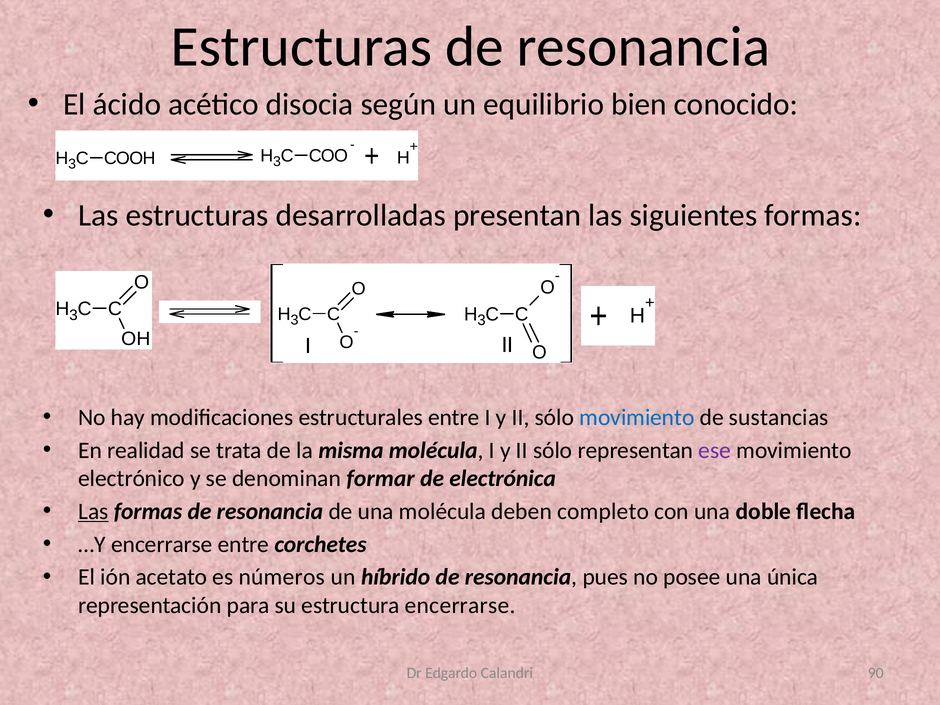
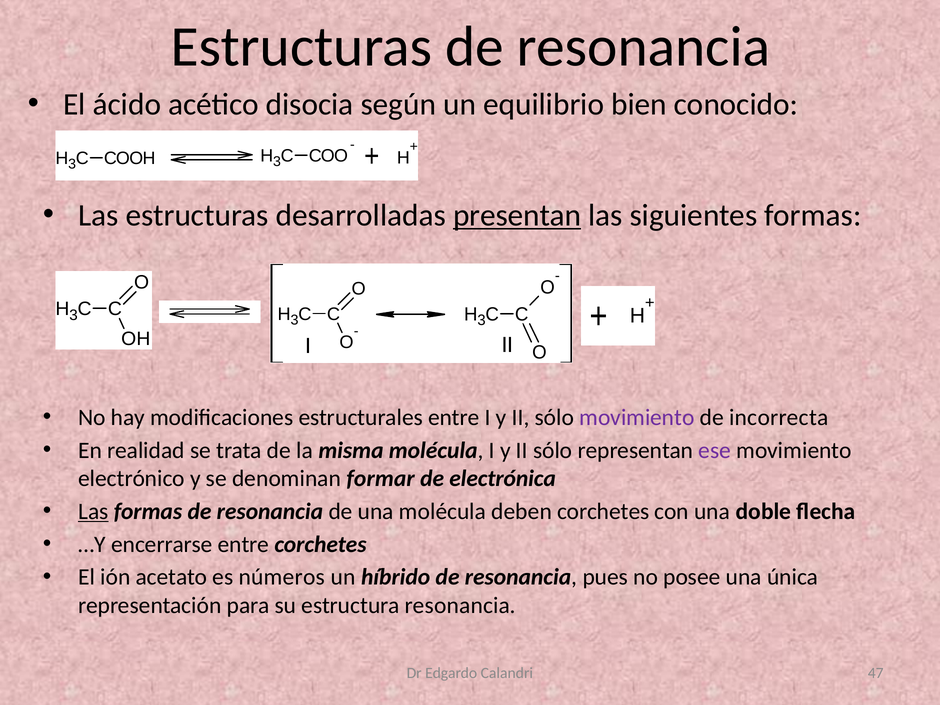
presentan underline: none -> present
movimiento at (637, 417) colour: blue -> purple
sustancias: sustancias -> incorrecta
deben completo: completo -> corchetes
estructura encerrarse: encerrarse -> resonancia
90: 90 -> 47
